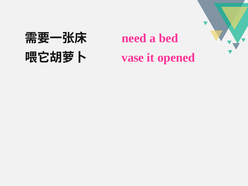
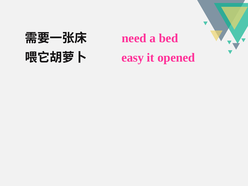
vase: vase -> easy
